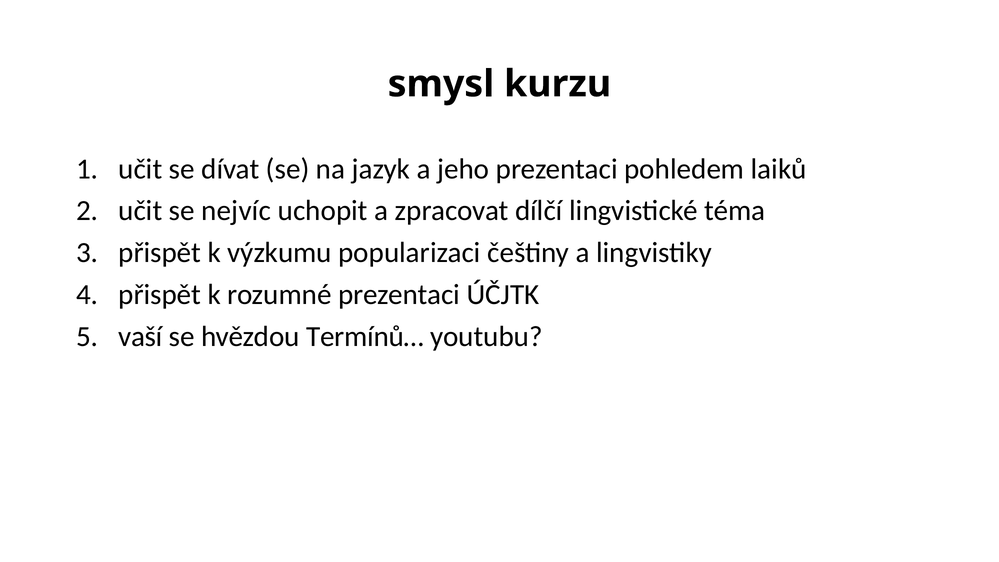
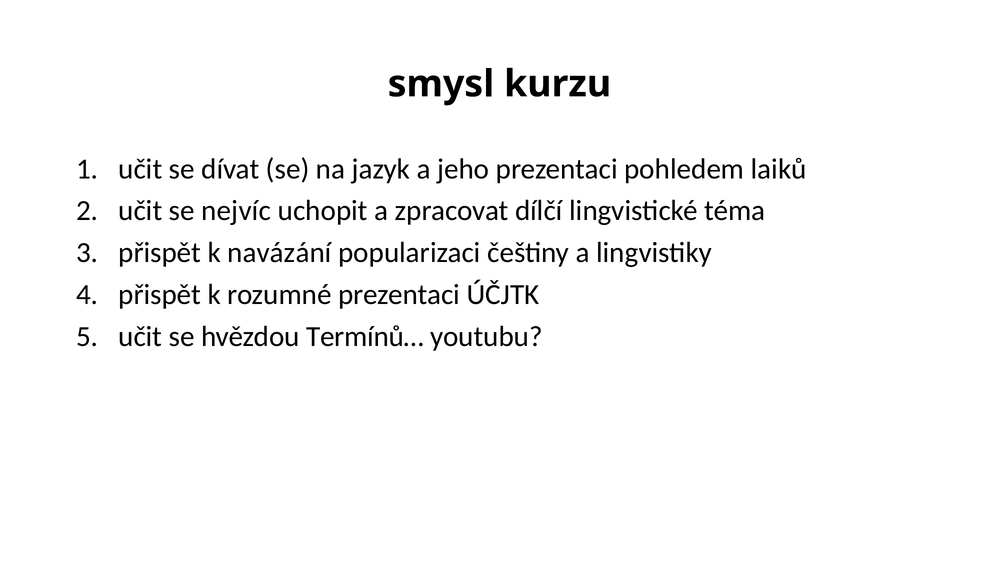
výzkumu: výzkumu -> navázání
vaší at (140, 336): vaší -> učit
